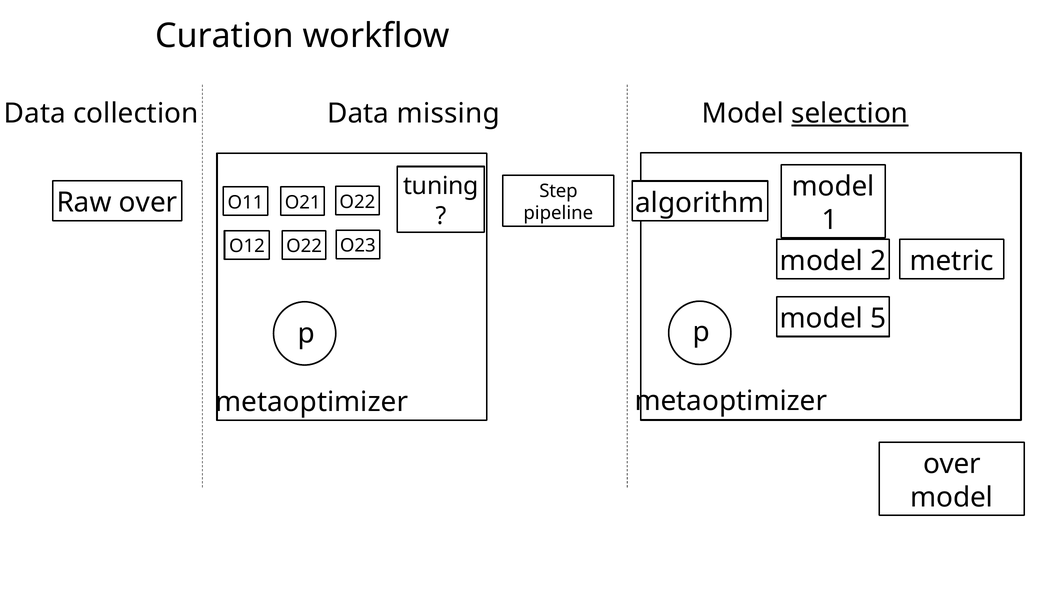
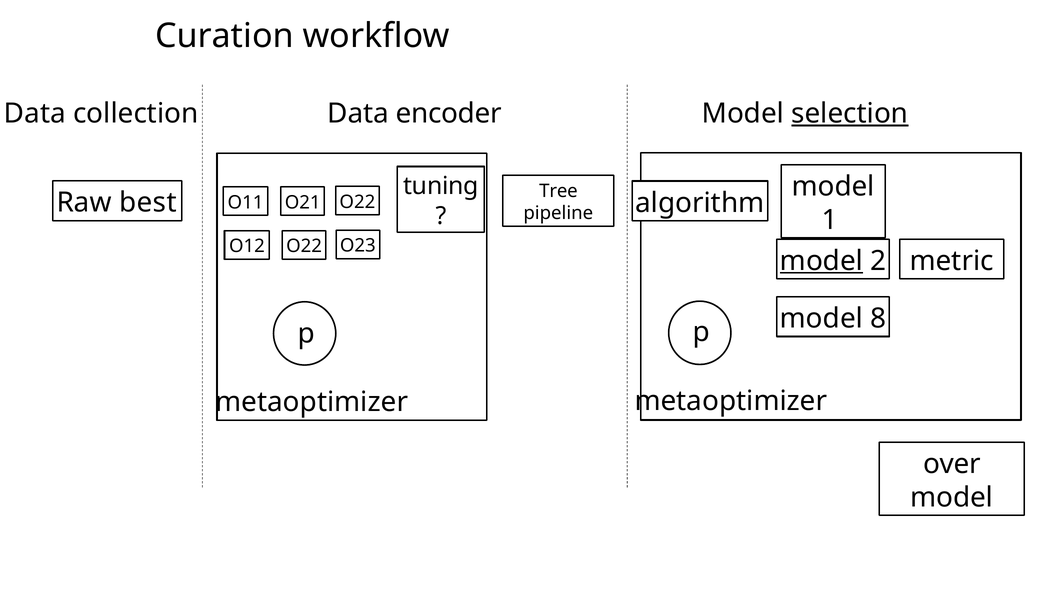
missing: missing -> encoder
Step: Step -> Tree
Raw over: over -> best
model at (821, 261) underline: none -> present
5: 5 -> 8
